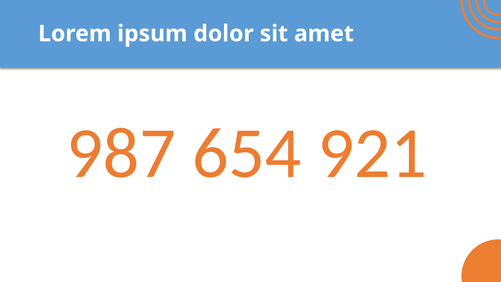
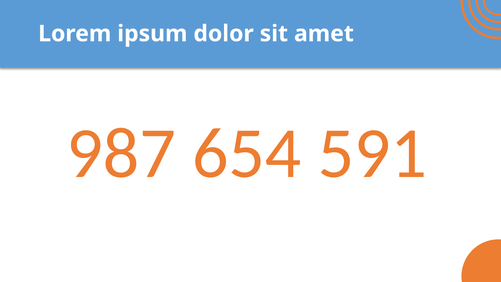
921: 921 -> 591
